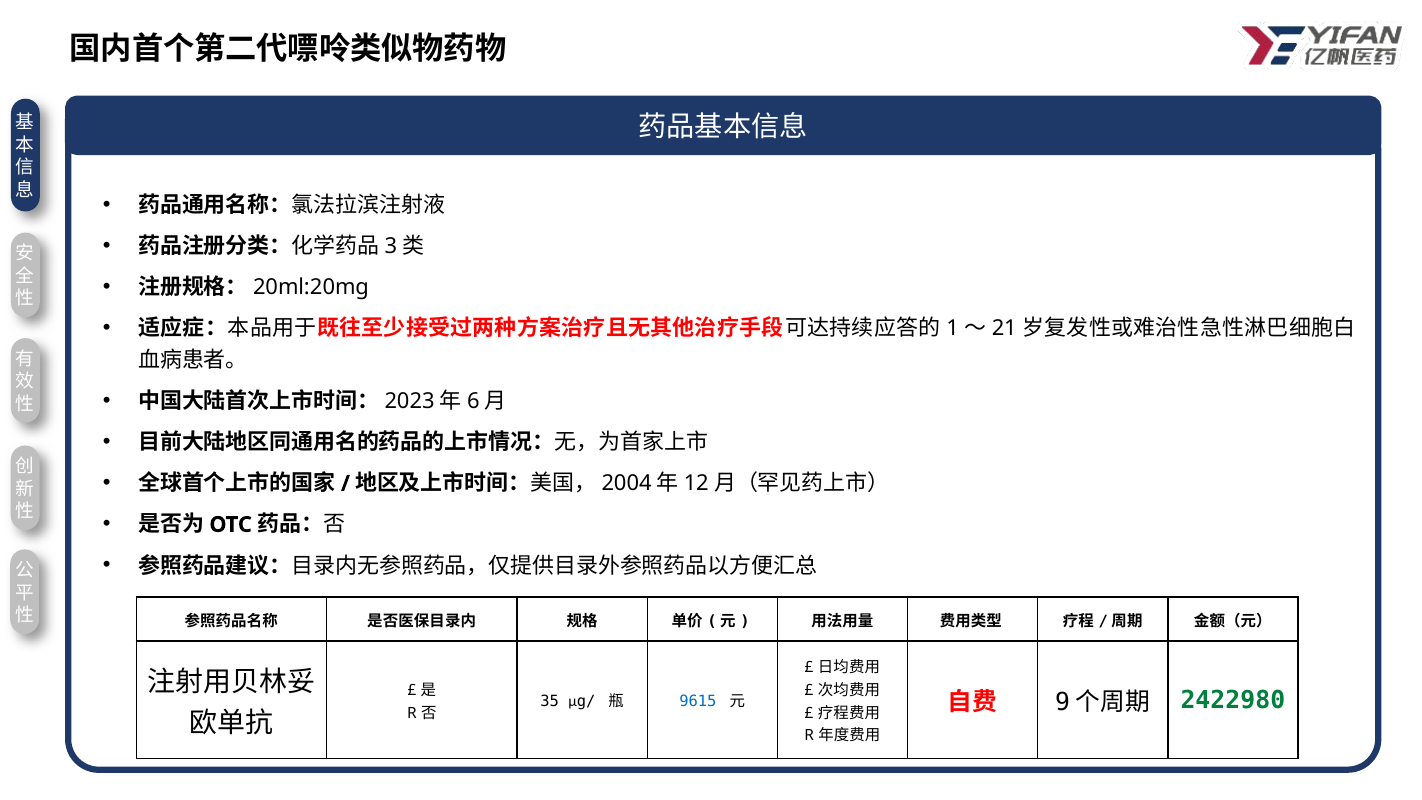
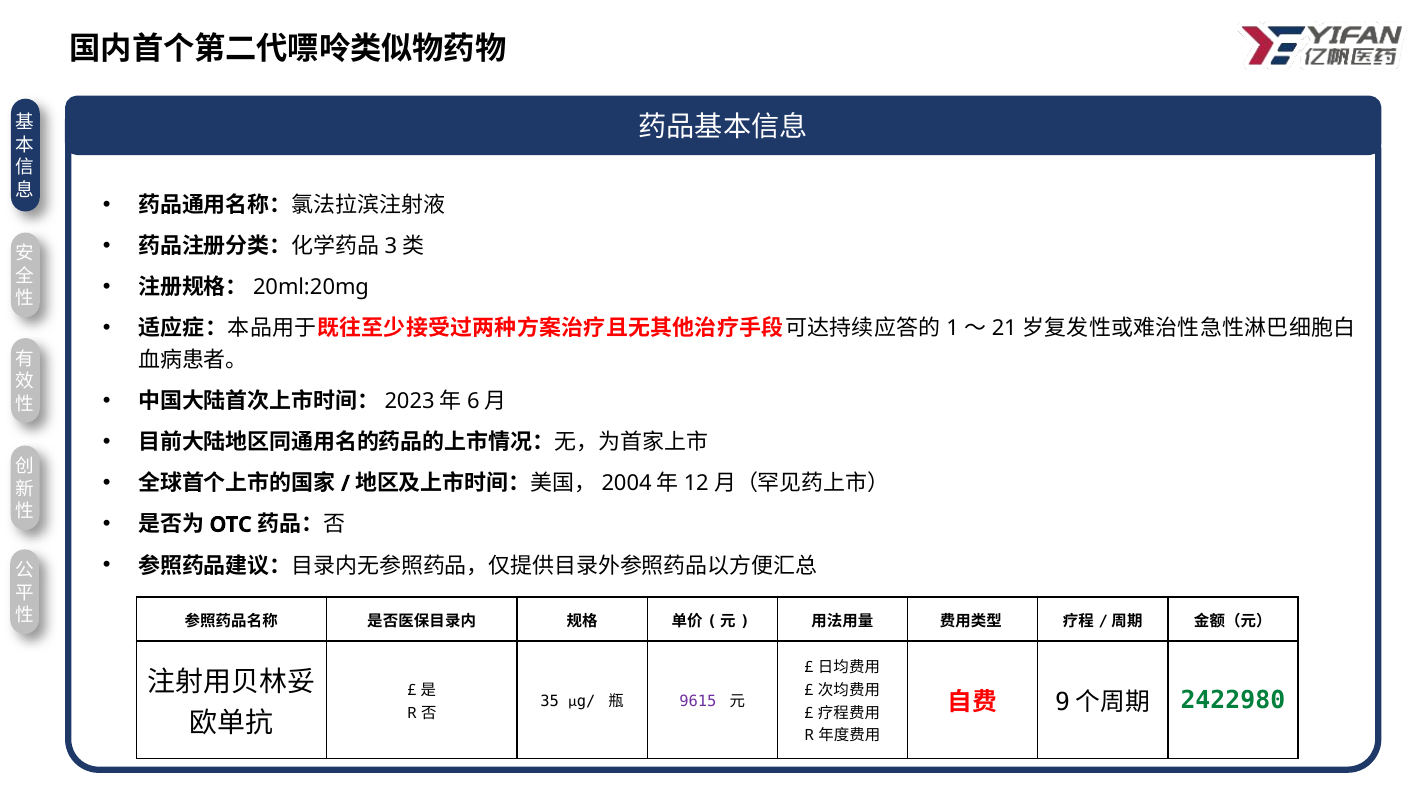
9615 colour: blue -> purple
